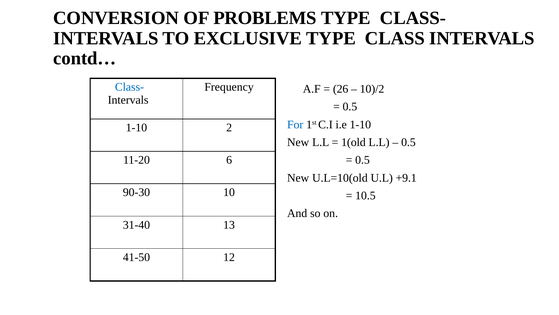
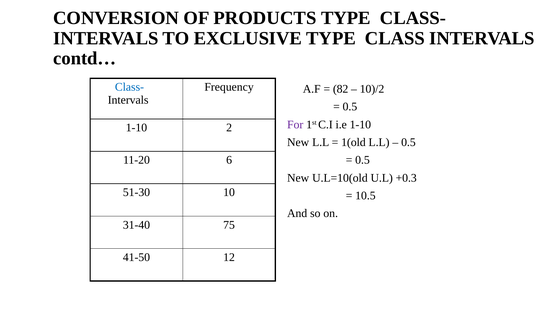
PROBLEMS: PROBLEMS -> PRODUCTS
26: 26 -> 82
For colour: blue -> purple
+9.1: +9.1 -> +0.3
90-30: 90-30 -> 51-30
13: 13 -> 75
